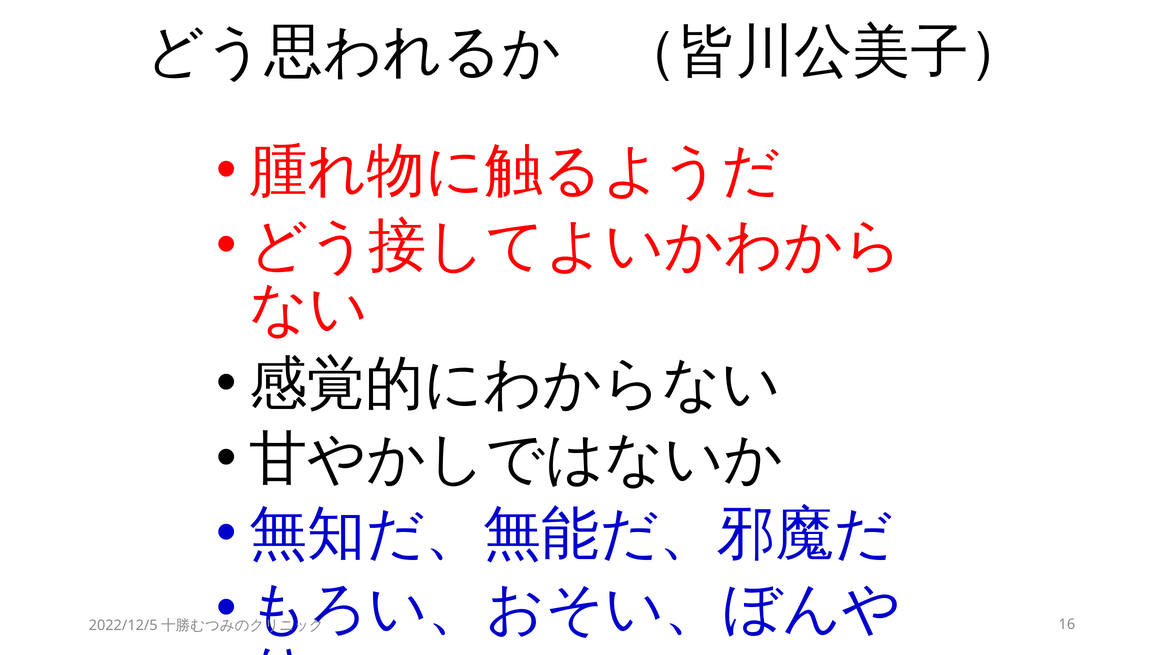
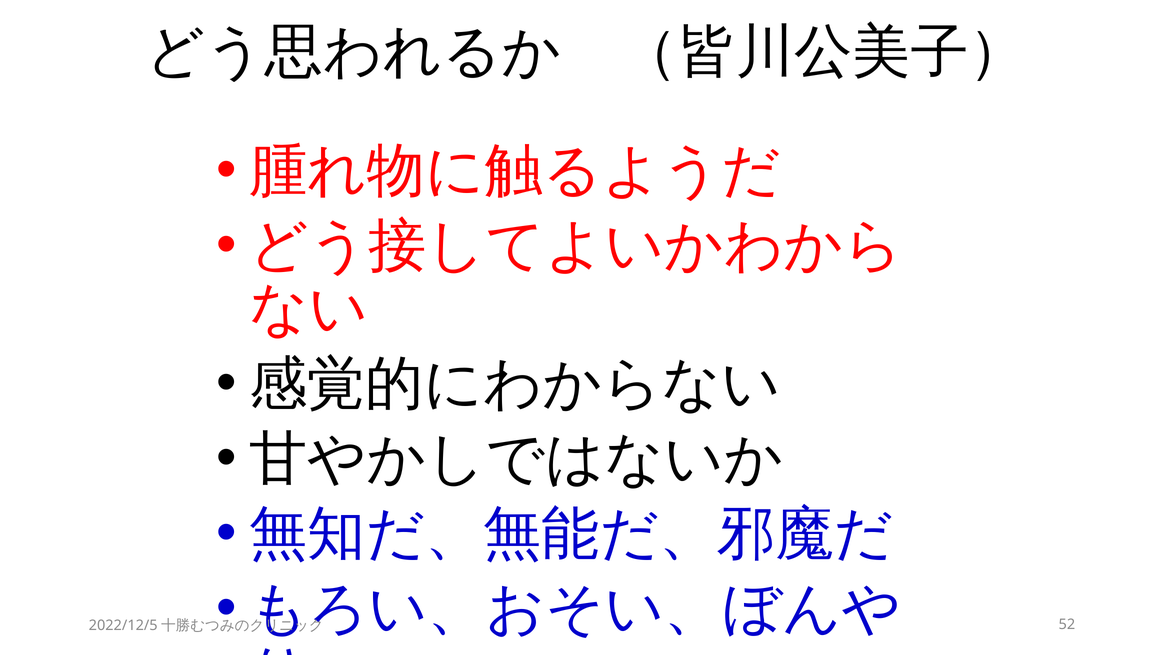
16: 16 -> 52
